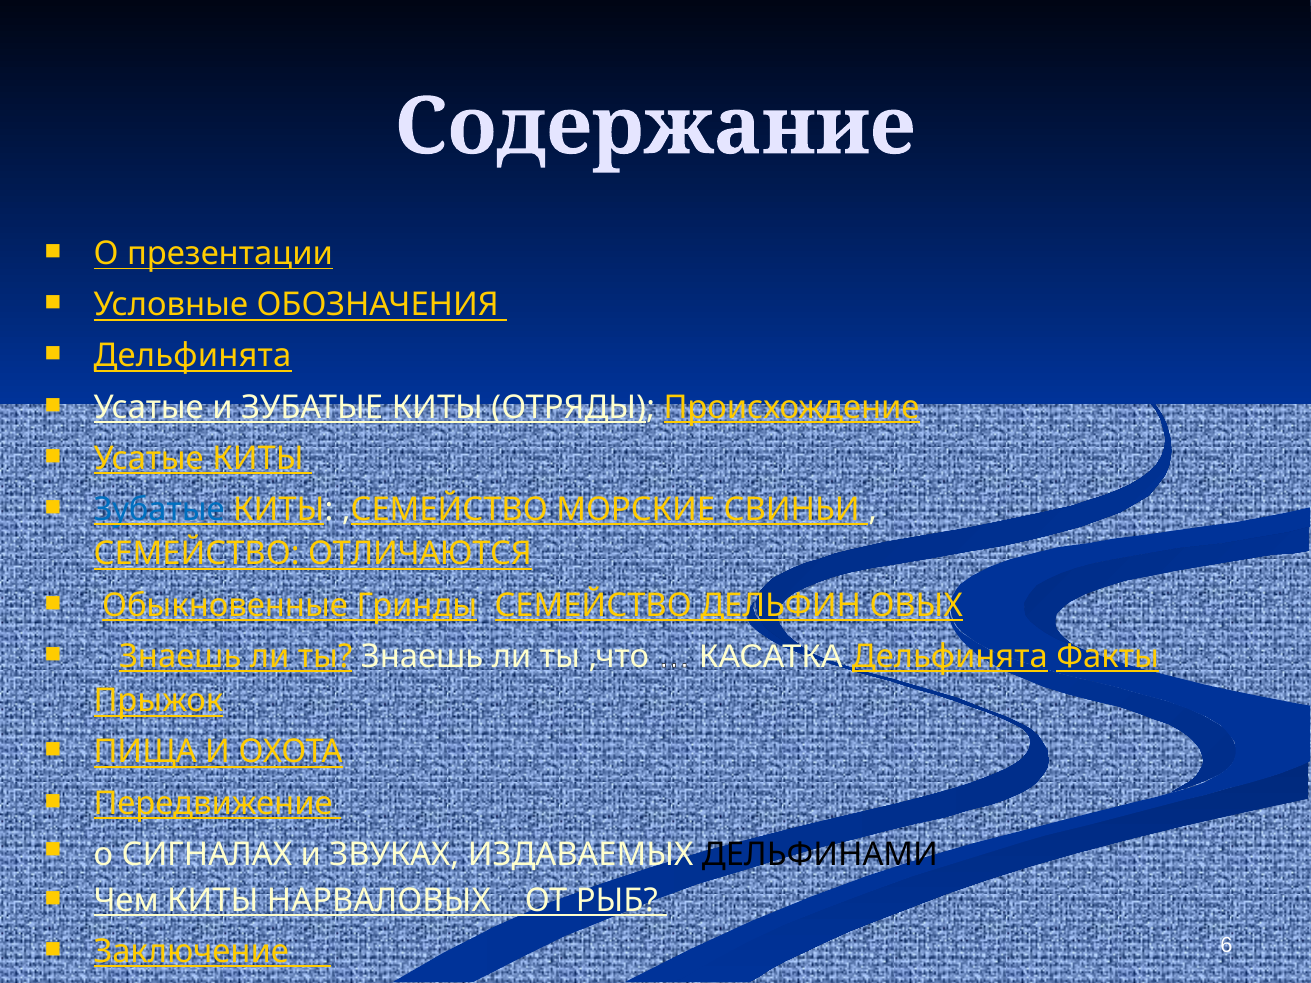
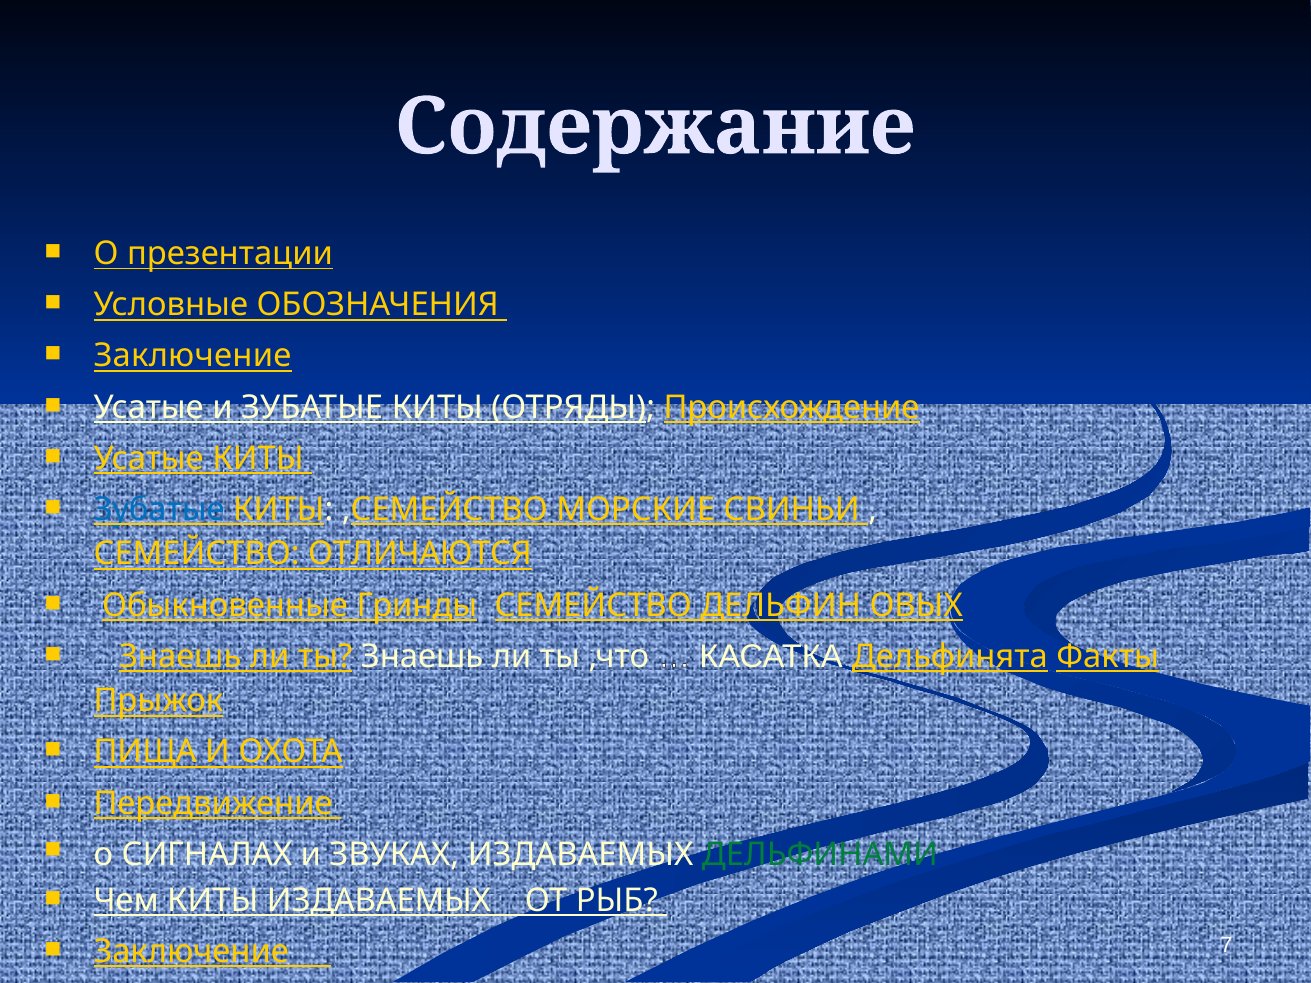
Дельфинята at (192, 356): Дельфинята -> Заключение
ДЕЛЬФИНАМИ colour: black -> green
КИТЫ НАРВАЛОВЫХ: НАРВАЛОВЫХ -> ИЗДАВАЕМЫХ
6: 6 -> 7
